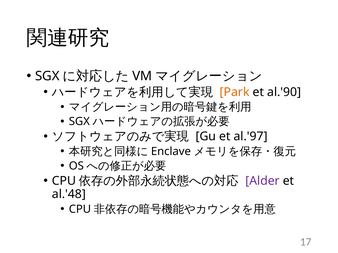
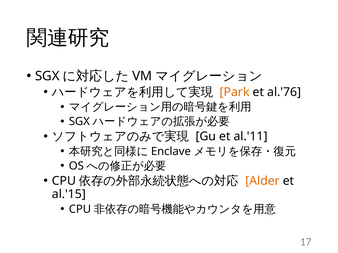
al.'90: al.'90 -> al.'76
al.'97: al.'97 -> al.'11
Alder colour: purple -> orange
al.'48: al.'48 -> al.'15
